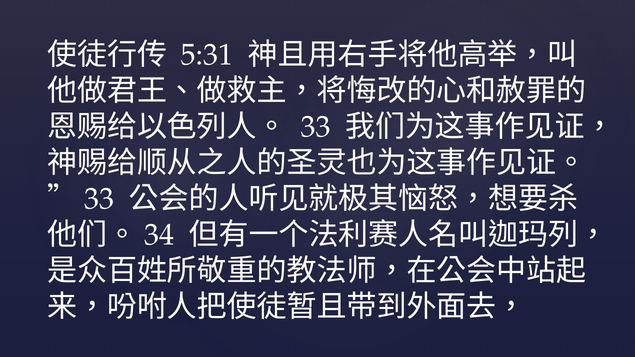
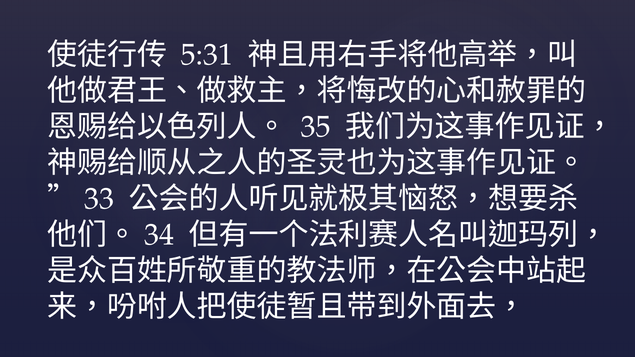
33 at (316, 127): 33 -> 35
